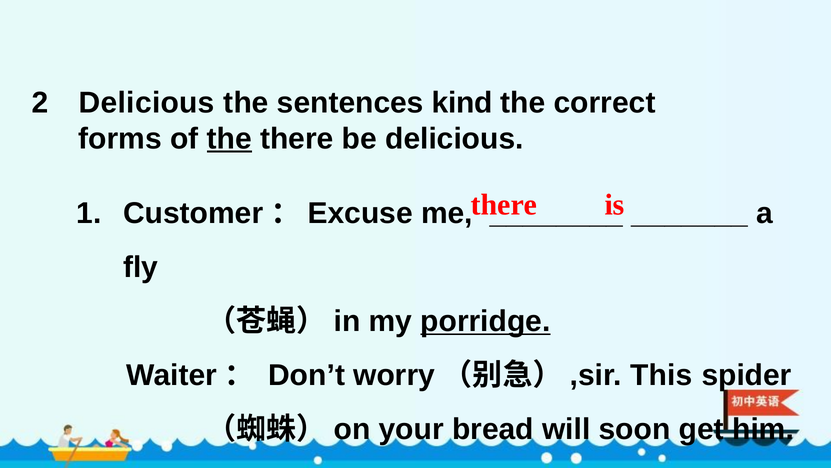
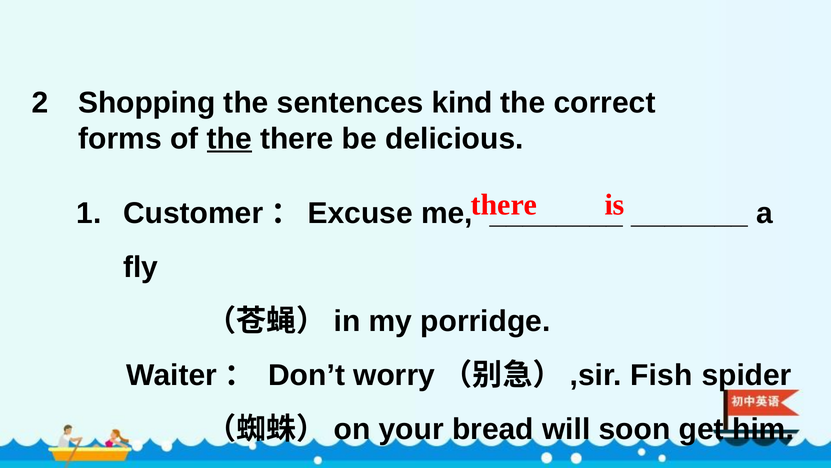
Delicious at (147, 102): Delicious -> Shopping
porridge underline: present -> none
This: This -> Fish
